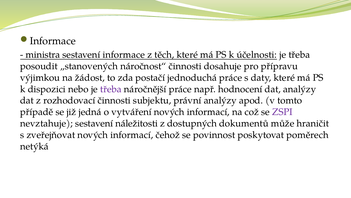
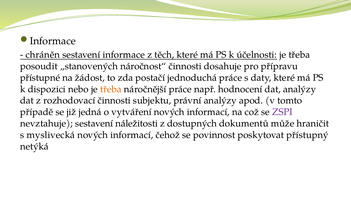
ministra: ministra -> chráněn
výjimkou: výjimkou -> přístupné
třeba at (111, 89) colour: purple -> orange
zveřejňovat: zveřejňovat -> myslivecká
poměrech: poměrech -> přístupný
